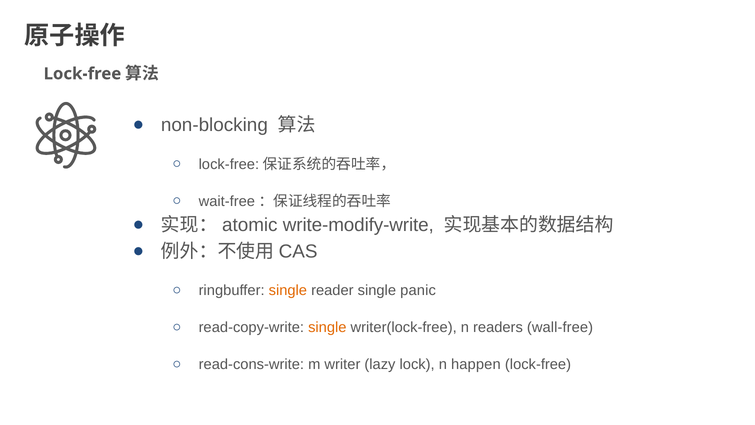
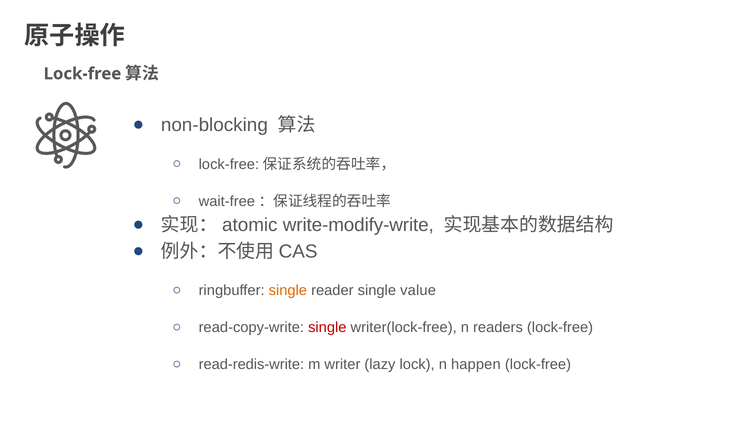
panic: panic -> value
single at (327, 327) colour: orange -> red
readers wall-free: wall-free -> lock-free
read-cons-write: read-cons-write -> read-redis-write
